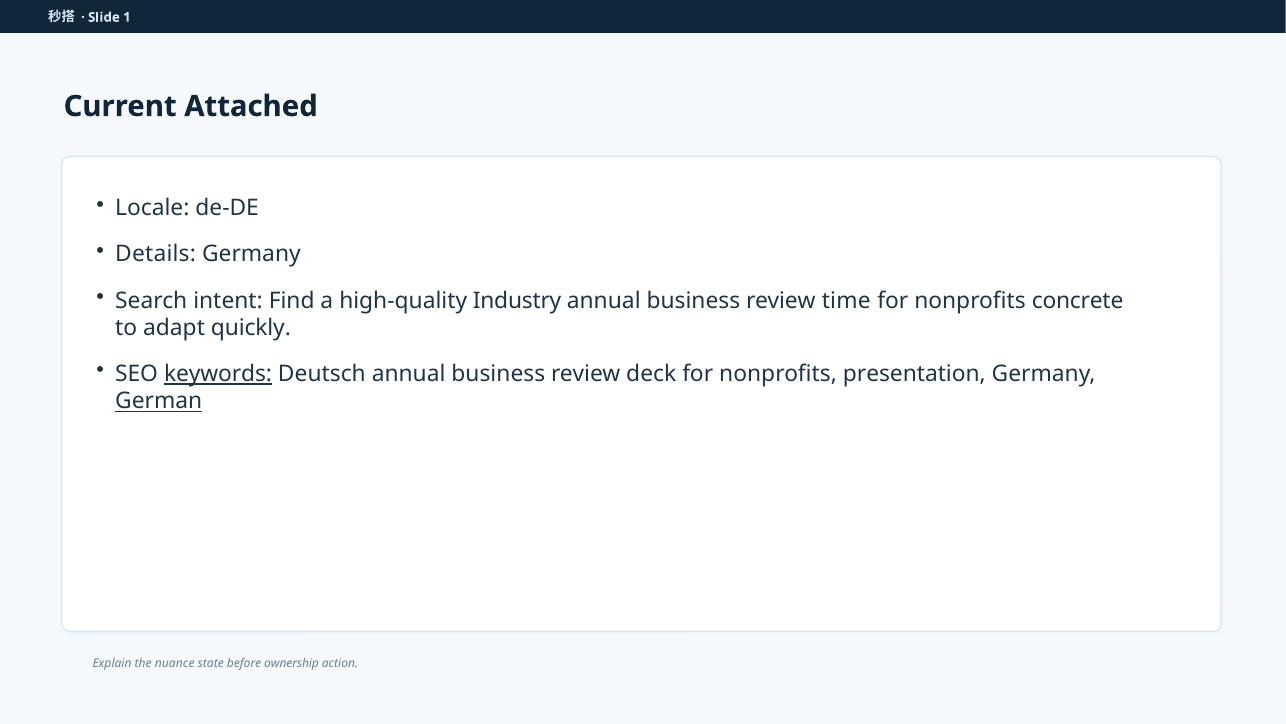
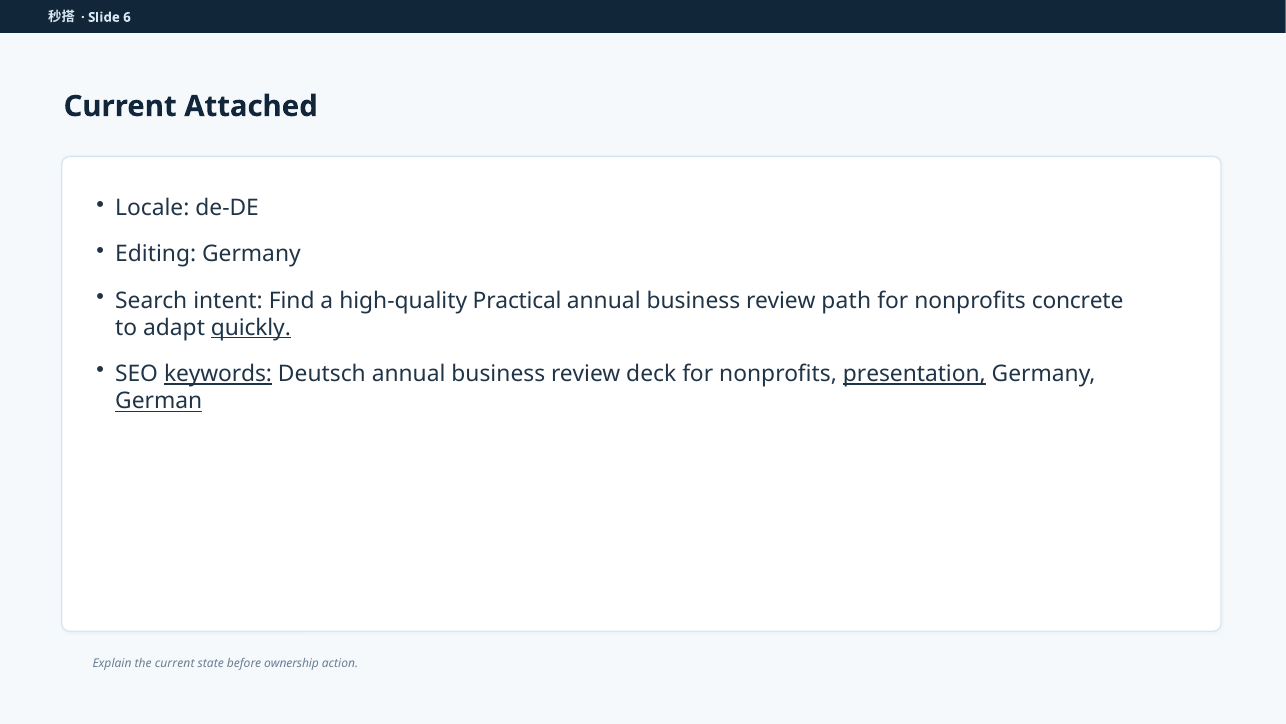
1: 1 -> 6
Details: Details -> Editing
Industry: Industry -> Practical
time: time -> path
quickly underline: none -> present
presentation underline: none -> present
the nuance: nuance -> current
